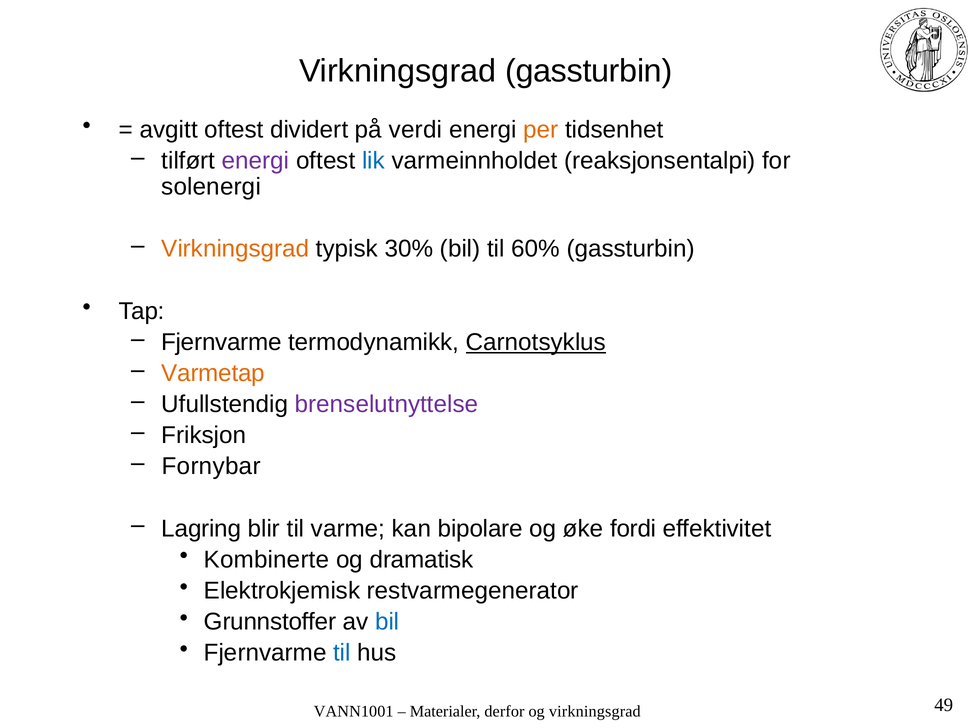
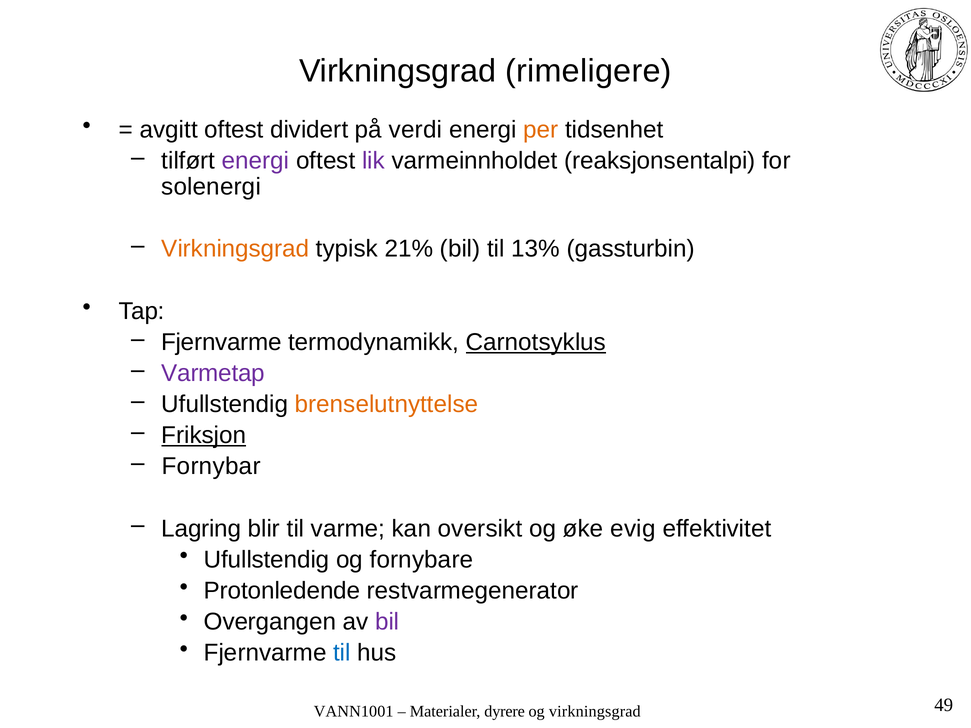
Virkningsgrad gassturbin: gassturbin -> rimeligere
lik colour: blue -> purple
30%: 30% -> 21%
60%: 60% -> 13%
Varmetap colour: orange -> purple
brenselutnyttelse colour: purple -> orange
Friksjon underline: none -> present
bipolare: bipolare -> oversikt
fordi: fordi -> evig
Kombinerte at (266, 560): Kombinerte -> Ufullstendig
dramatisk: dramatisk -> fornybare
Elektrokjemisk: Elektrokjemisk -> Protonledende
Grunnstoffer: Grunnstoffer -> Overgangen
bil at (387, 622) colour: blue -> purple
derfor: derfor -> dyrere
